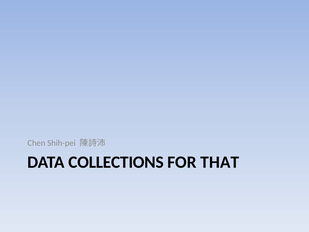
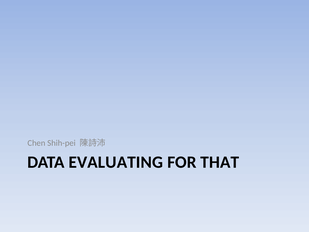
COLLECTIONS: COLLECTIONS -> EVALUATING
